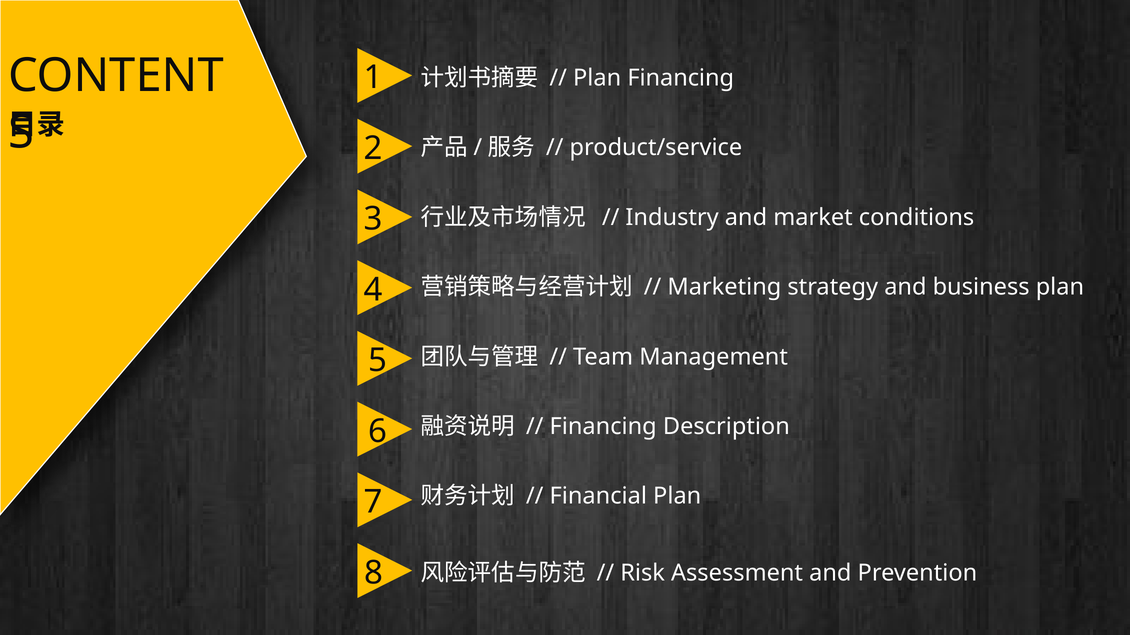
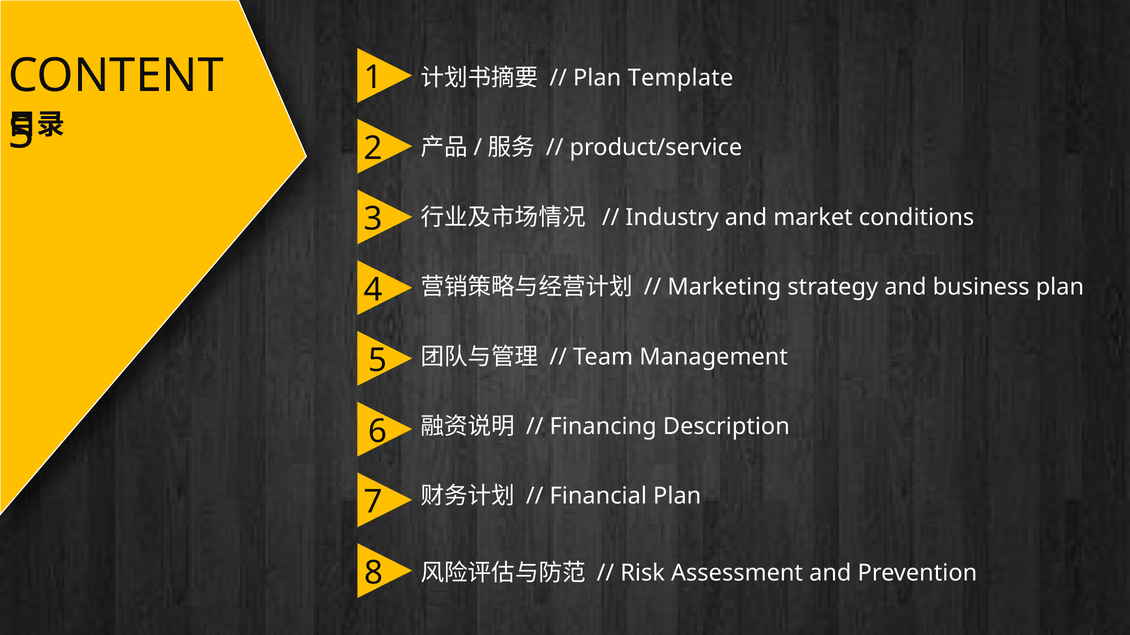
Plan Financing: Financing -> Template
